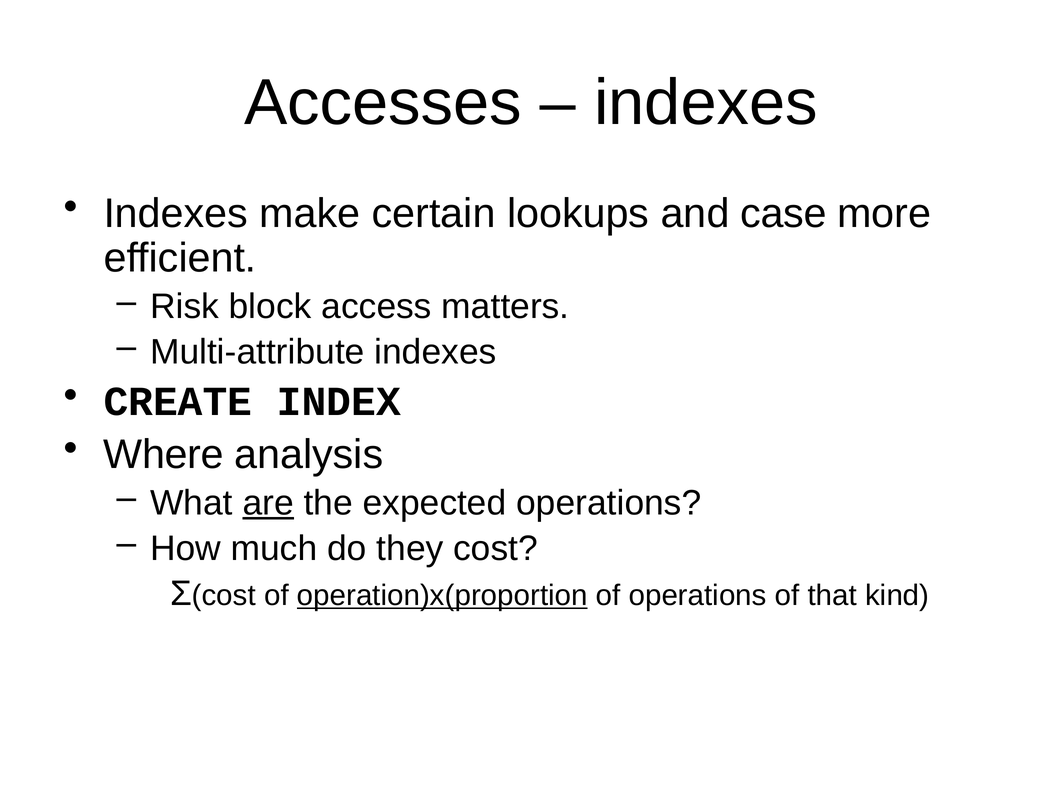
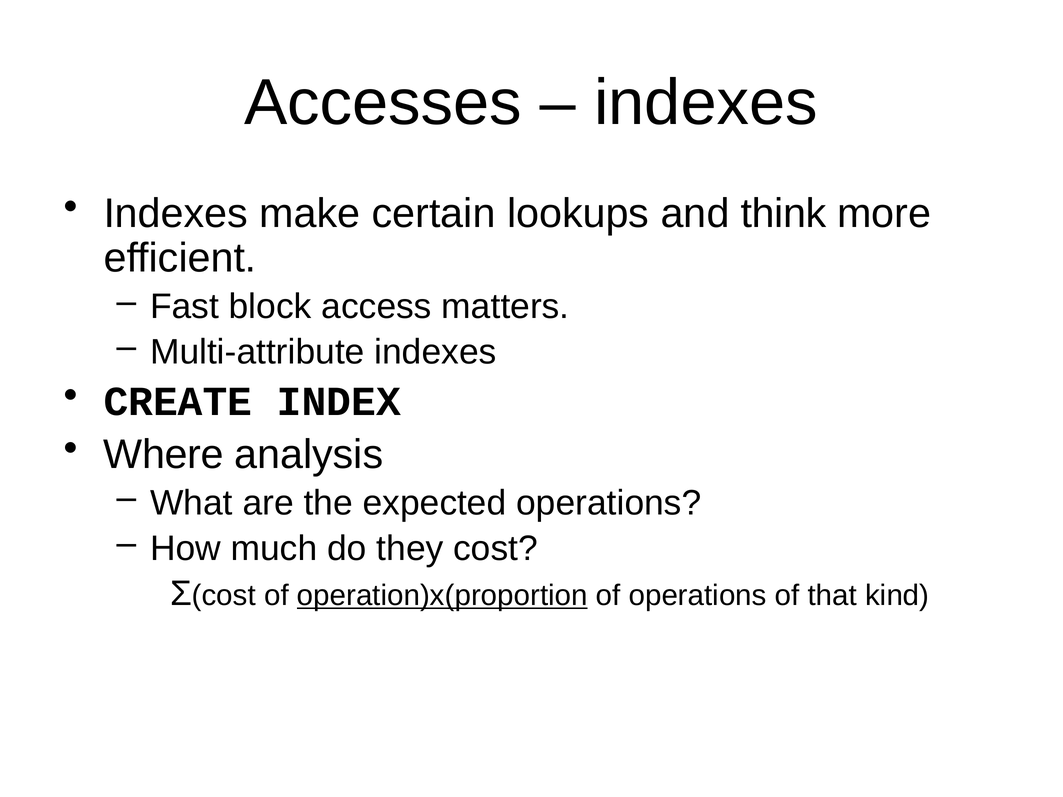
case: case -> think
Risk: Risk -> Fast
are underline: present -> none
